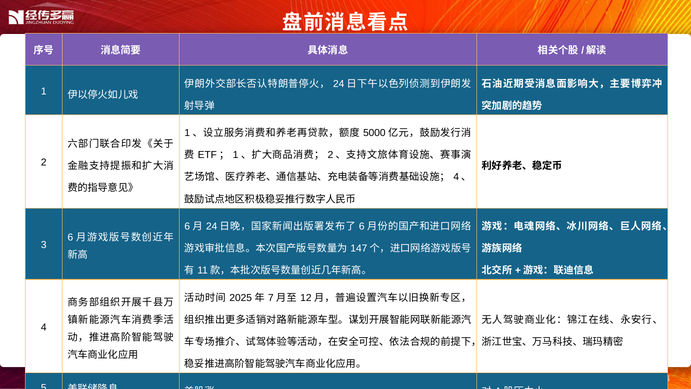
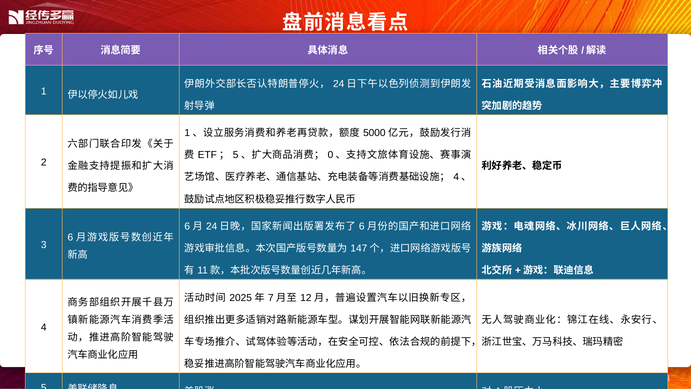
1 at (236, 155): 1 -> 5
2 at (331, 155): 2 -> 0
